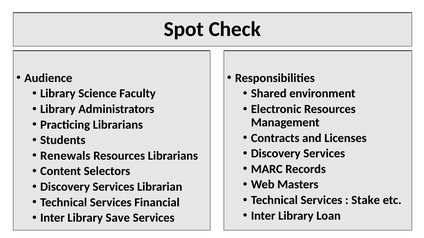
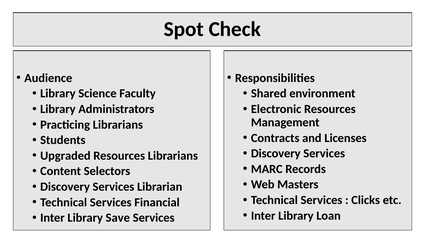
Renewals: Renewals -> Upgraded
Stake: Stake -> Clicks
